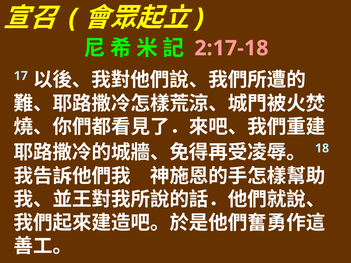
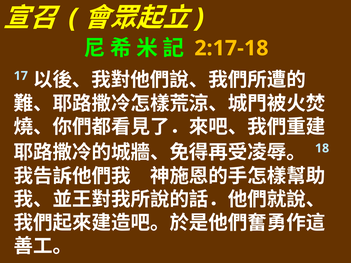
2:17-18 colour: pink -> yellow
